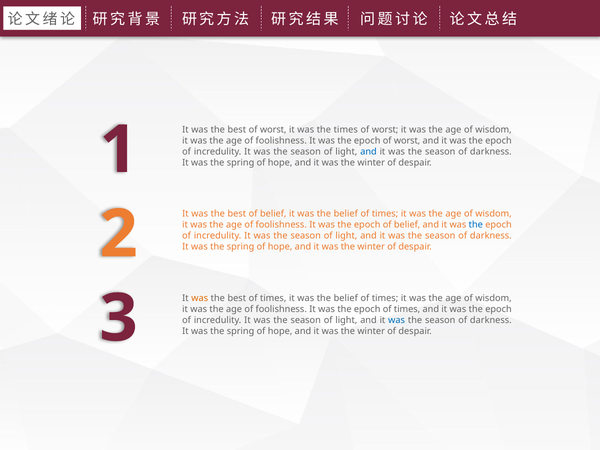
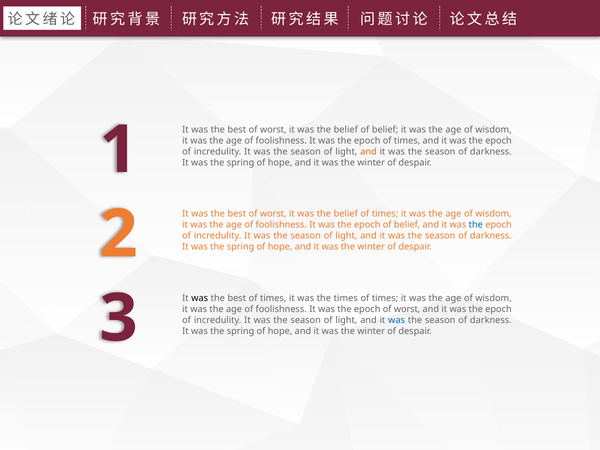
times at (346, 130): times -> belief
worst at (385, 130): worst -> belief
epoch of worst: worst -> times
and at (369, 152) colour: blue -> orange
belief at (273, 214): belief -> worst
was at (200, 298) colour: orange -> black
belief at (346, 298): belief -> times
epoch of times: times -> worst
